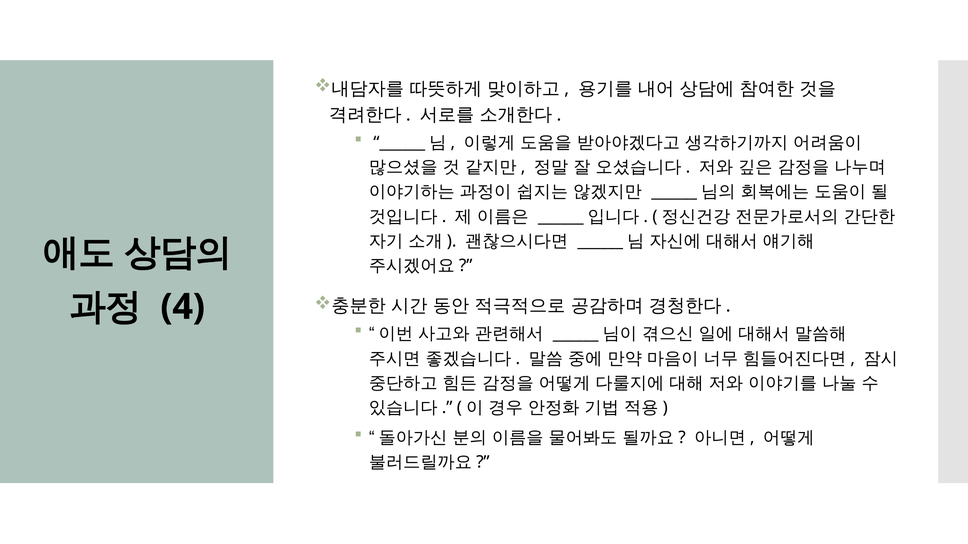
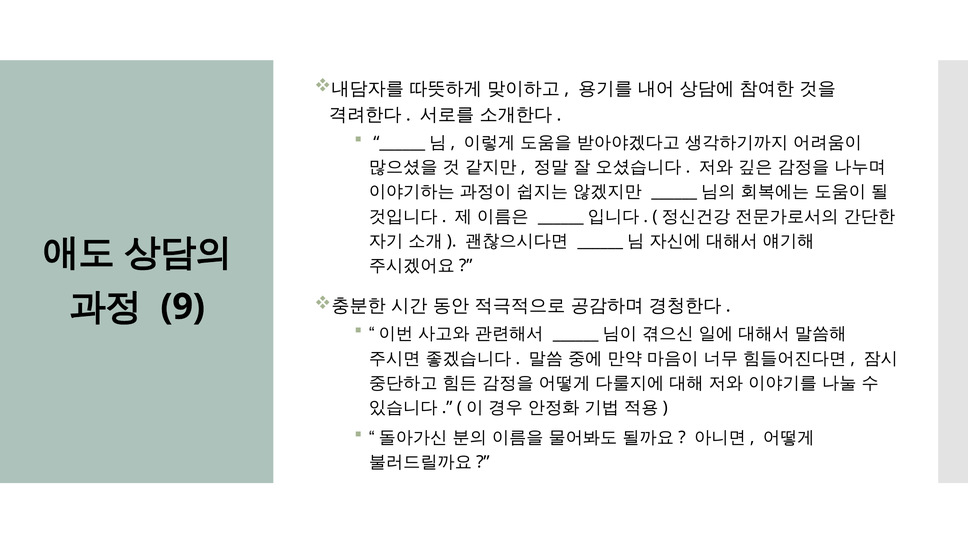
4: 4 -> 9
